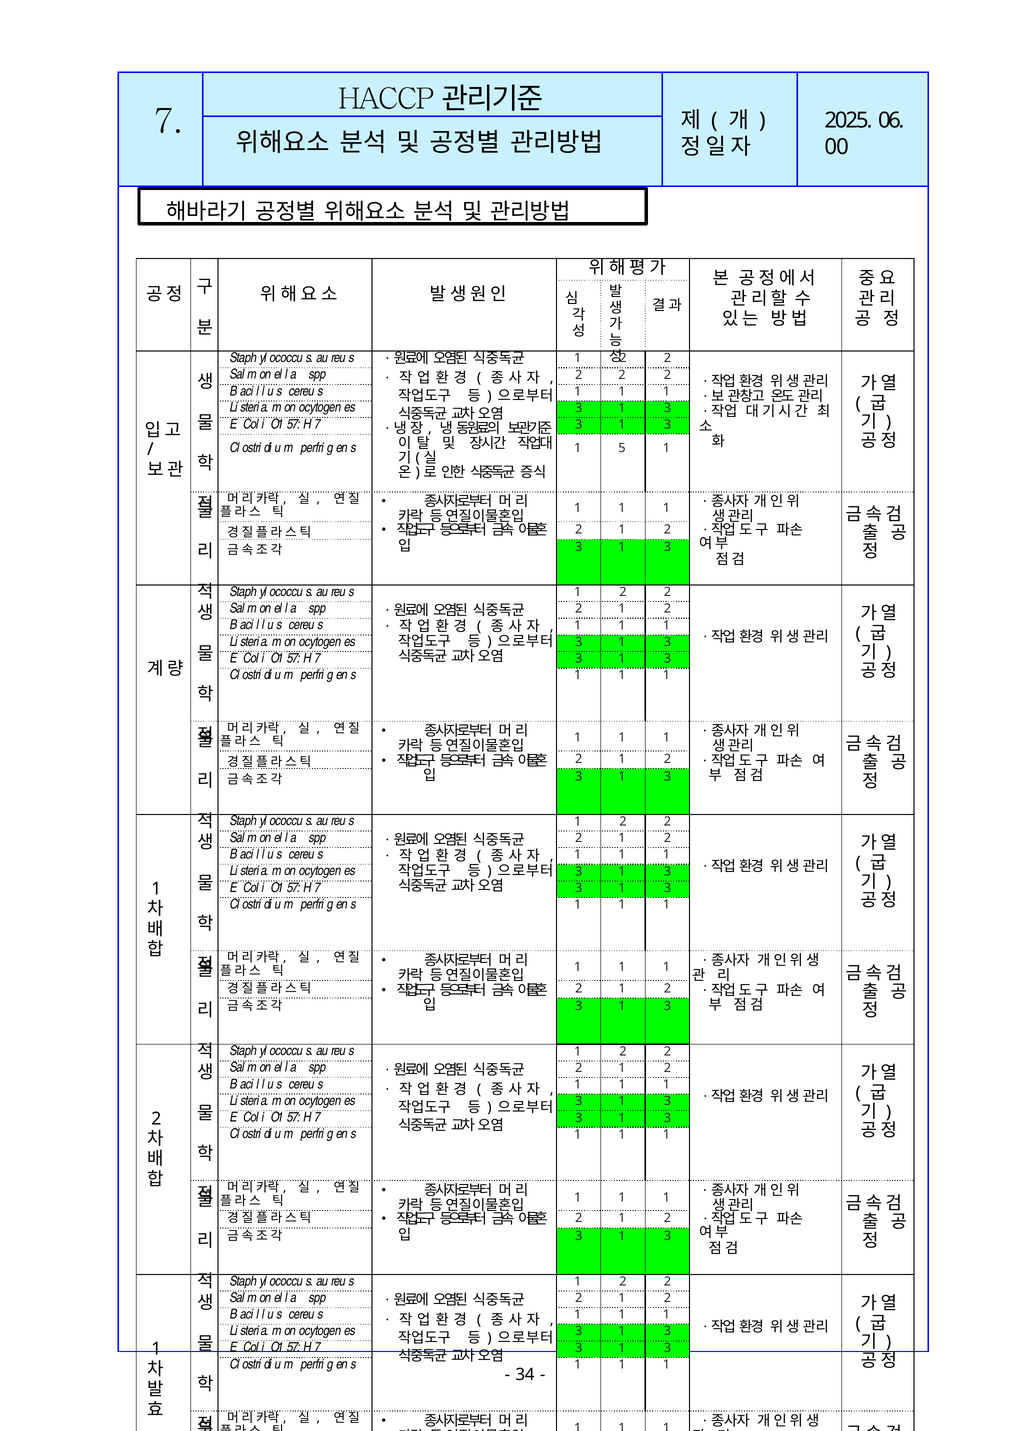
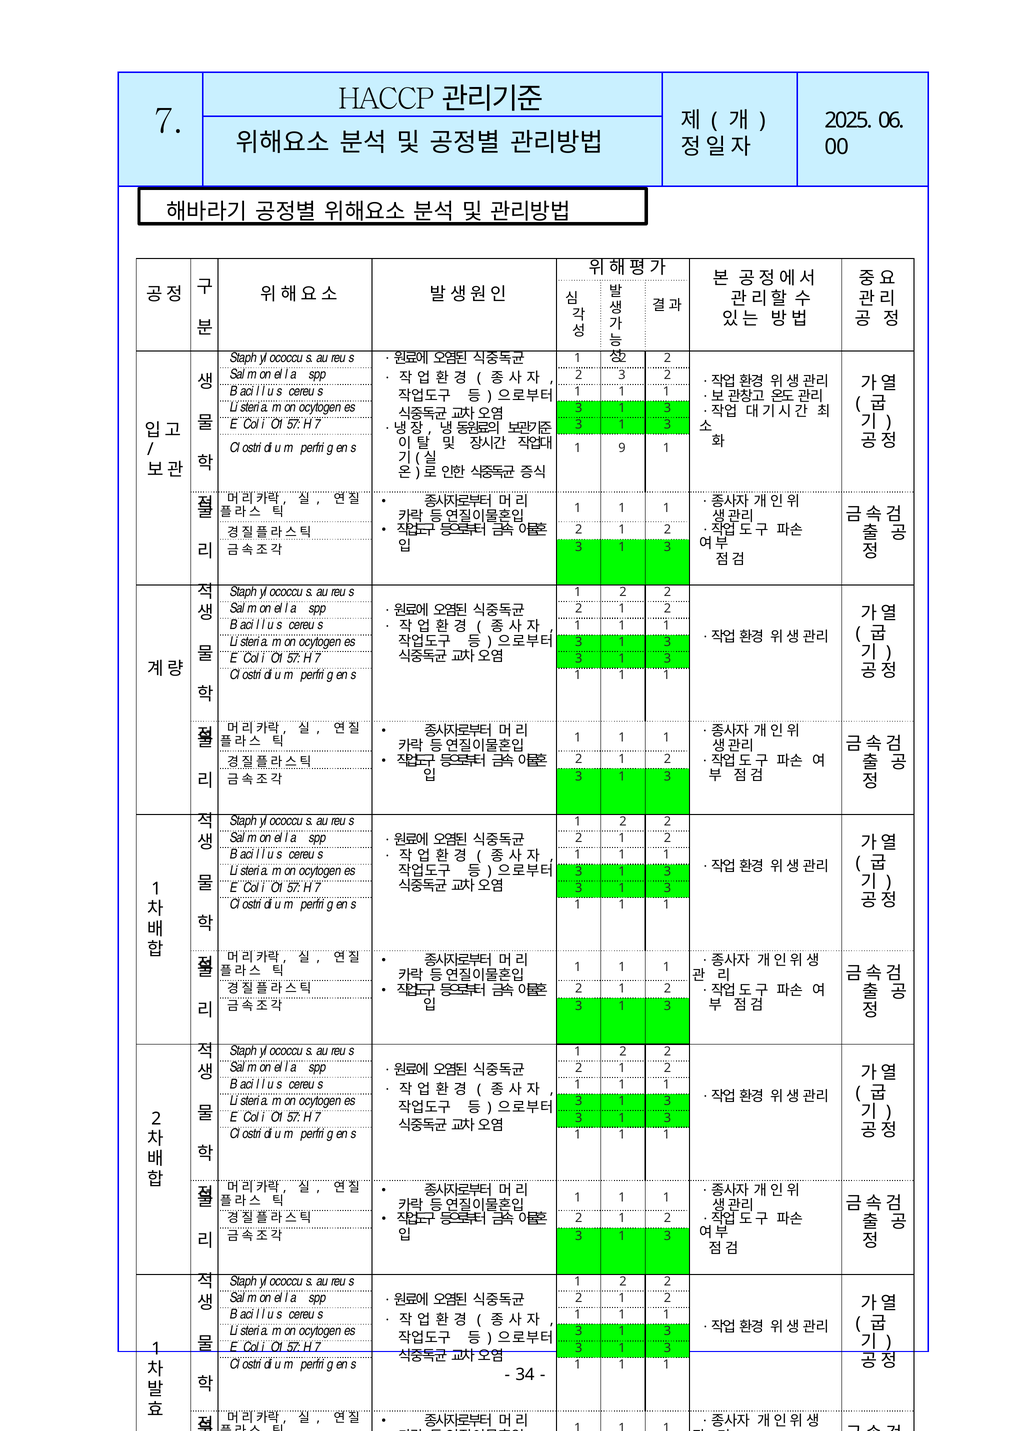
spp 2 2: 2 -> 3
5: 5 -> 9
